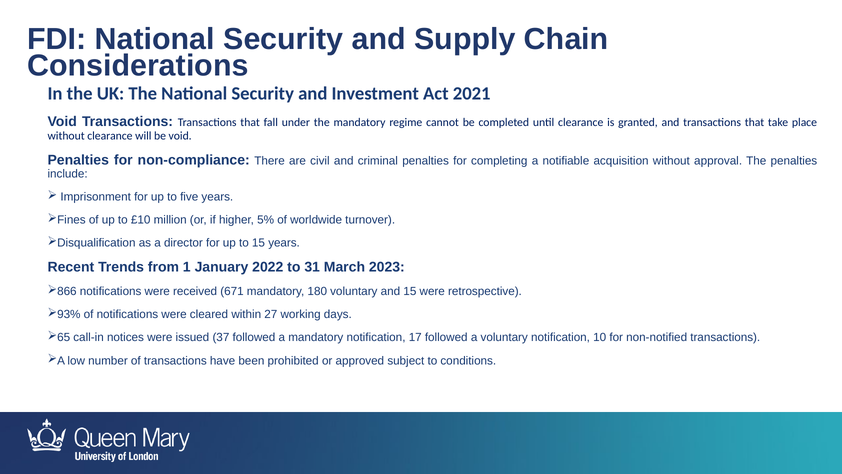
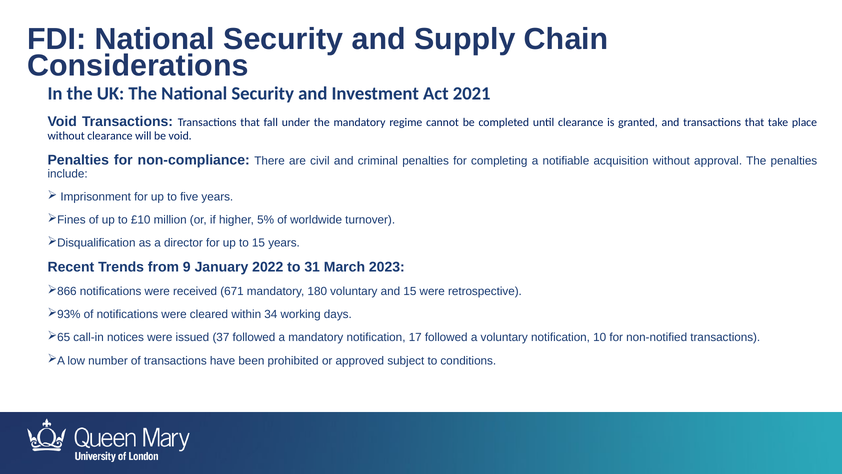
1: 1 -> 9
27: 27 -> 34
